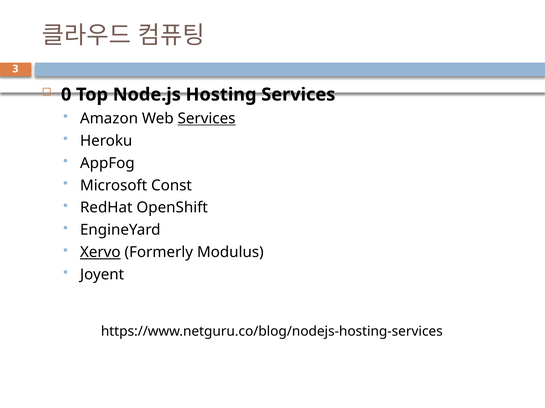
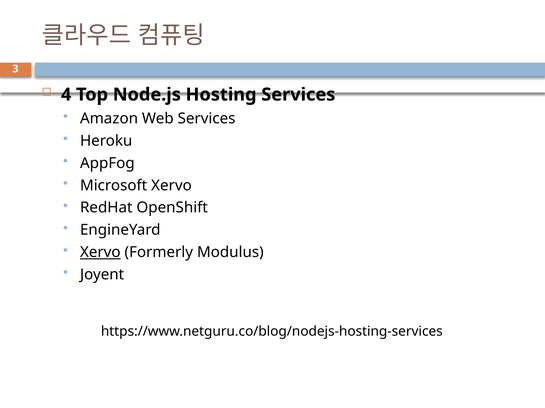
0: 0 -> 4
Services at (207, 119) underline: present -> none
Microsoft Const: Const -> Xervo
